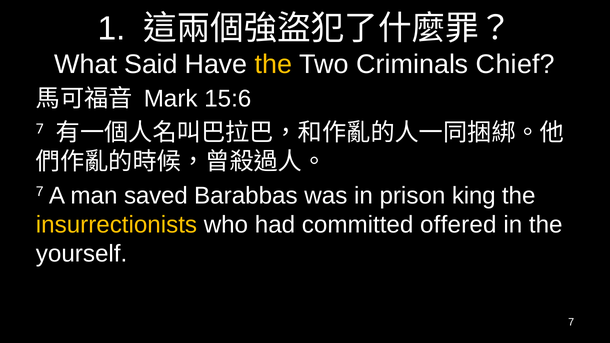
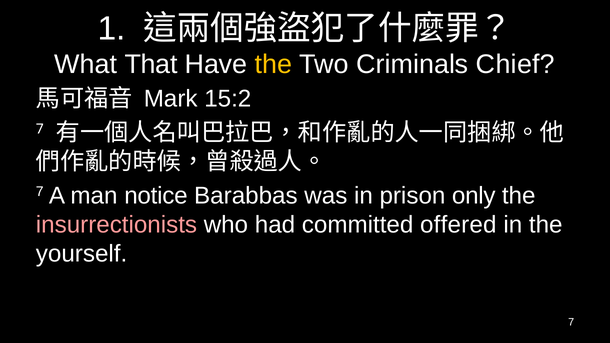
Said: Said -> That
15:6: 15:6 -> 15:2
saved: saved -> notice
king: king -> only
insurrectionists colour: yellow -> pink
